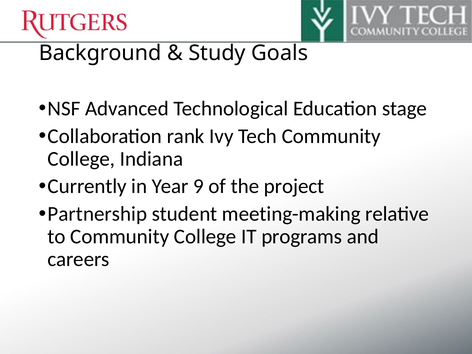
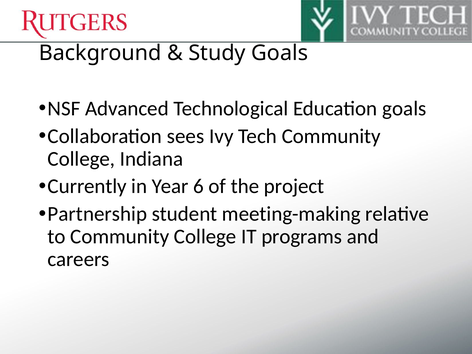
Education stage: stage -> goals
rank: rank -> sees
9: 9 -> 6
